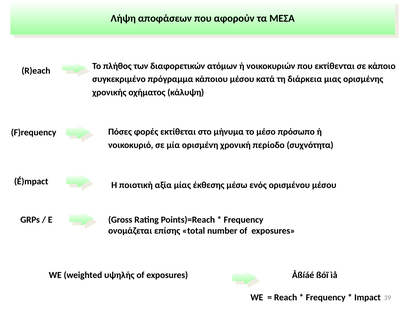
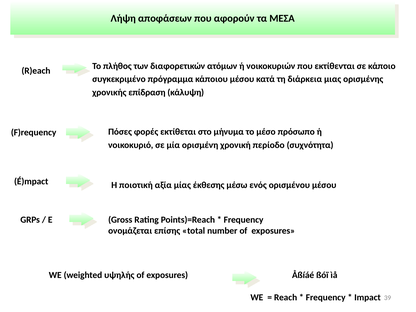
οχήματος: οχήματος -> επίδραση
